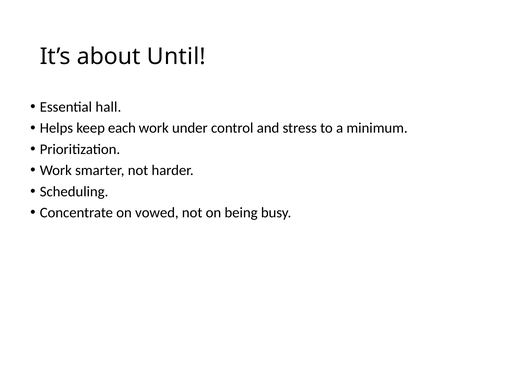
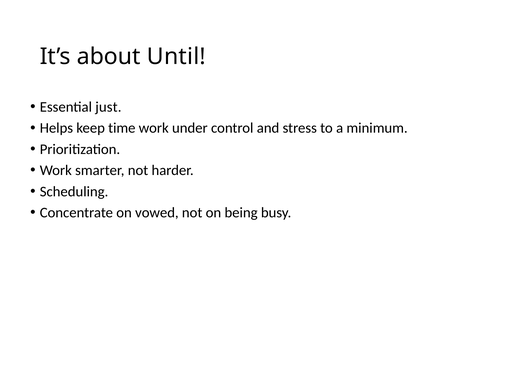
hall: hall -> just
each: each -> time
